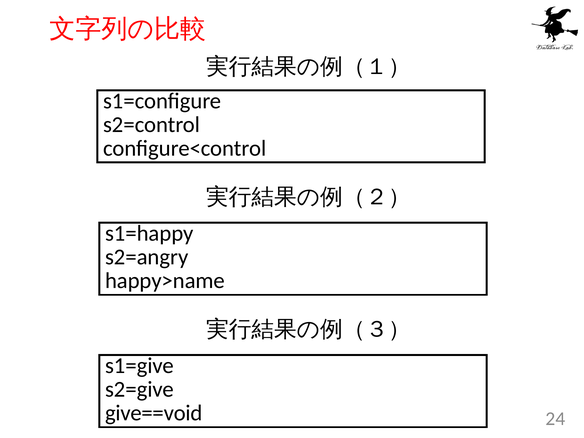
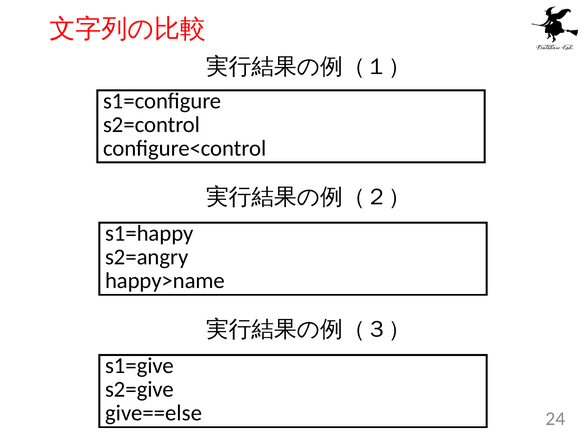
give==void: give==void -> give==else
